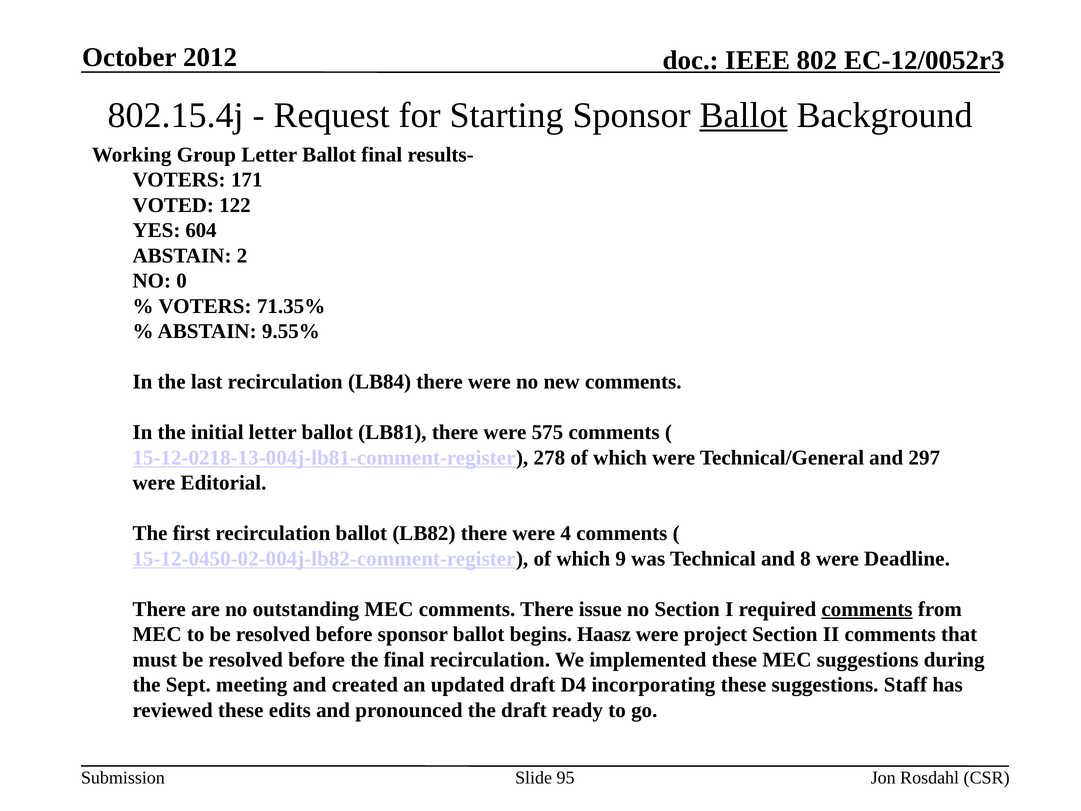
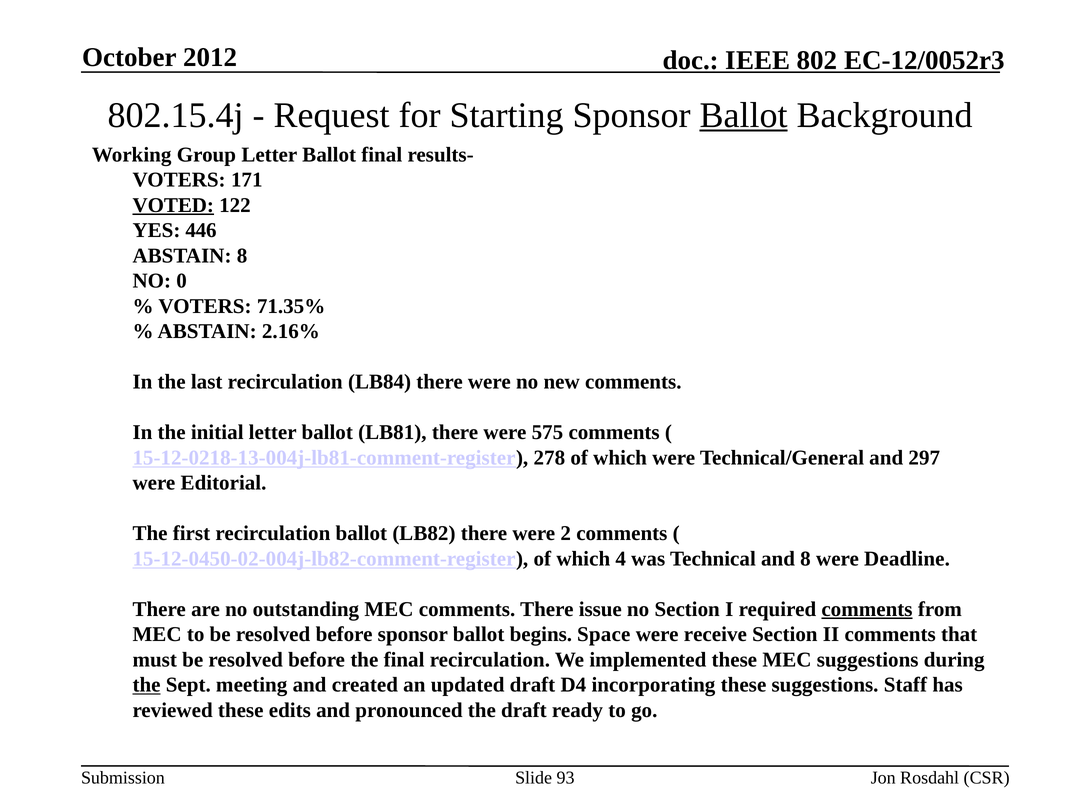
VOTED underline: none -> present
604: 604 -> 446
ABSTAIN 2: 2 -> 8
9.55%: 9.55% -> 2.16%
4: 4 -> 2
9: 9 -> 4
Haasz: Haasz -> Space
project: project -> receive
the at (147, 685) underline: none -> present
95: 95 -> 93
